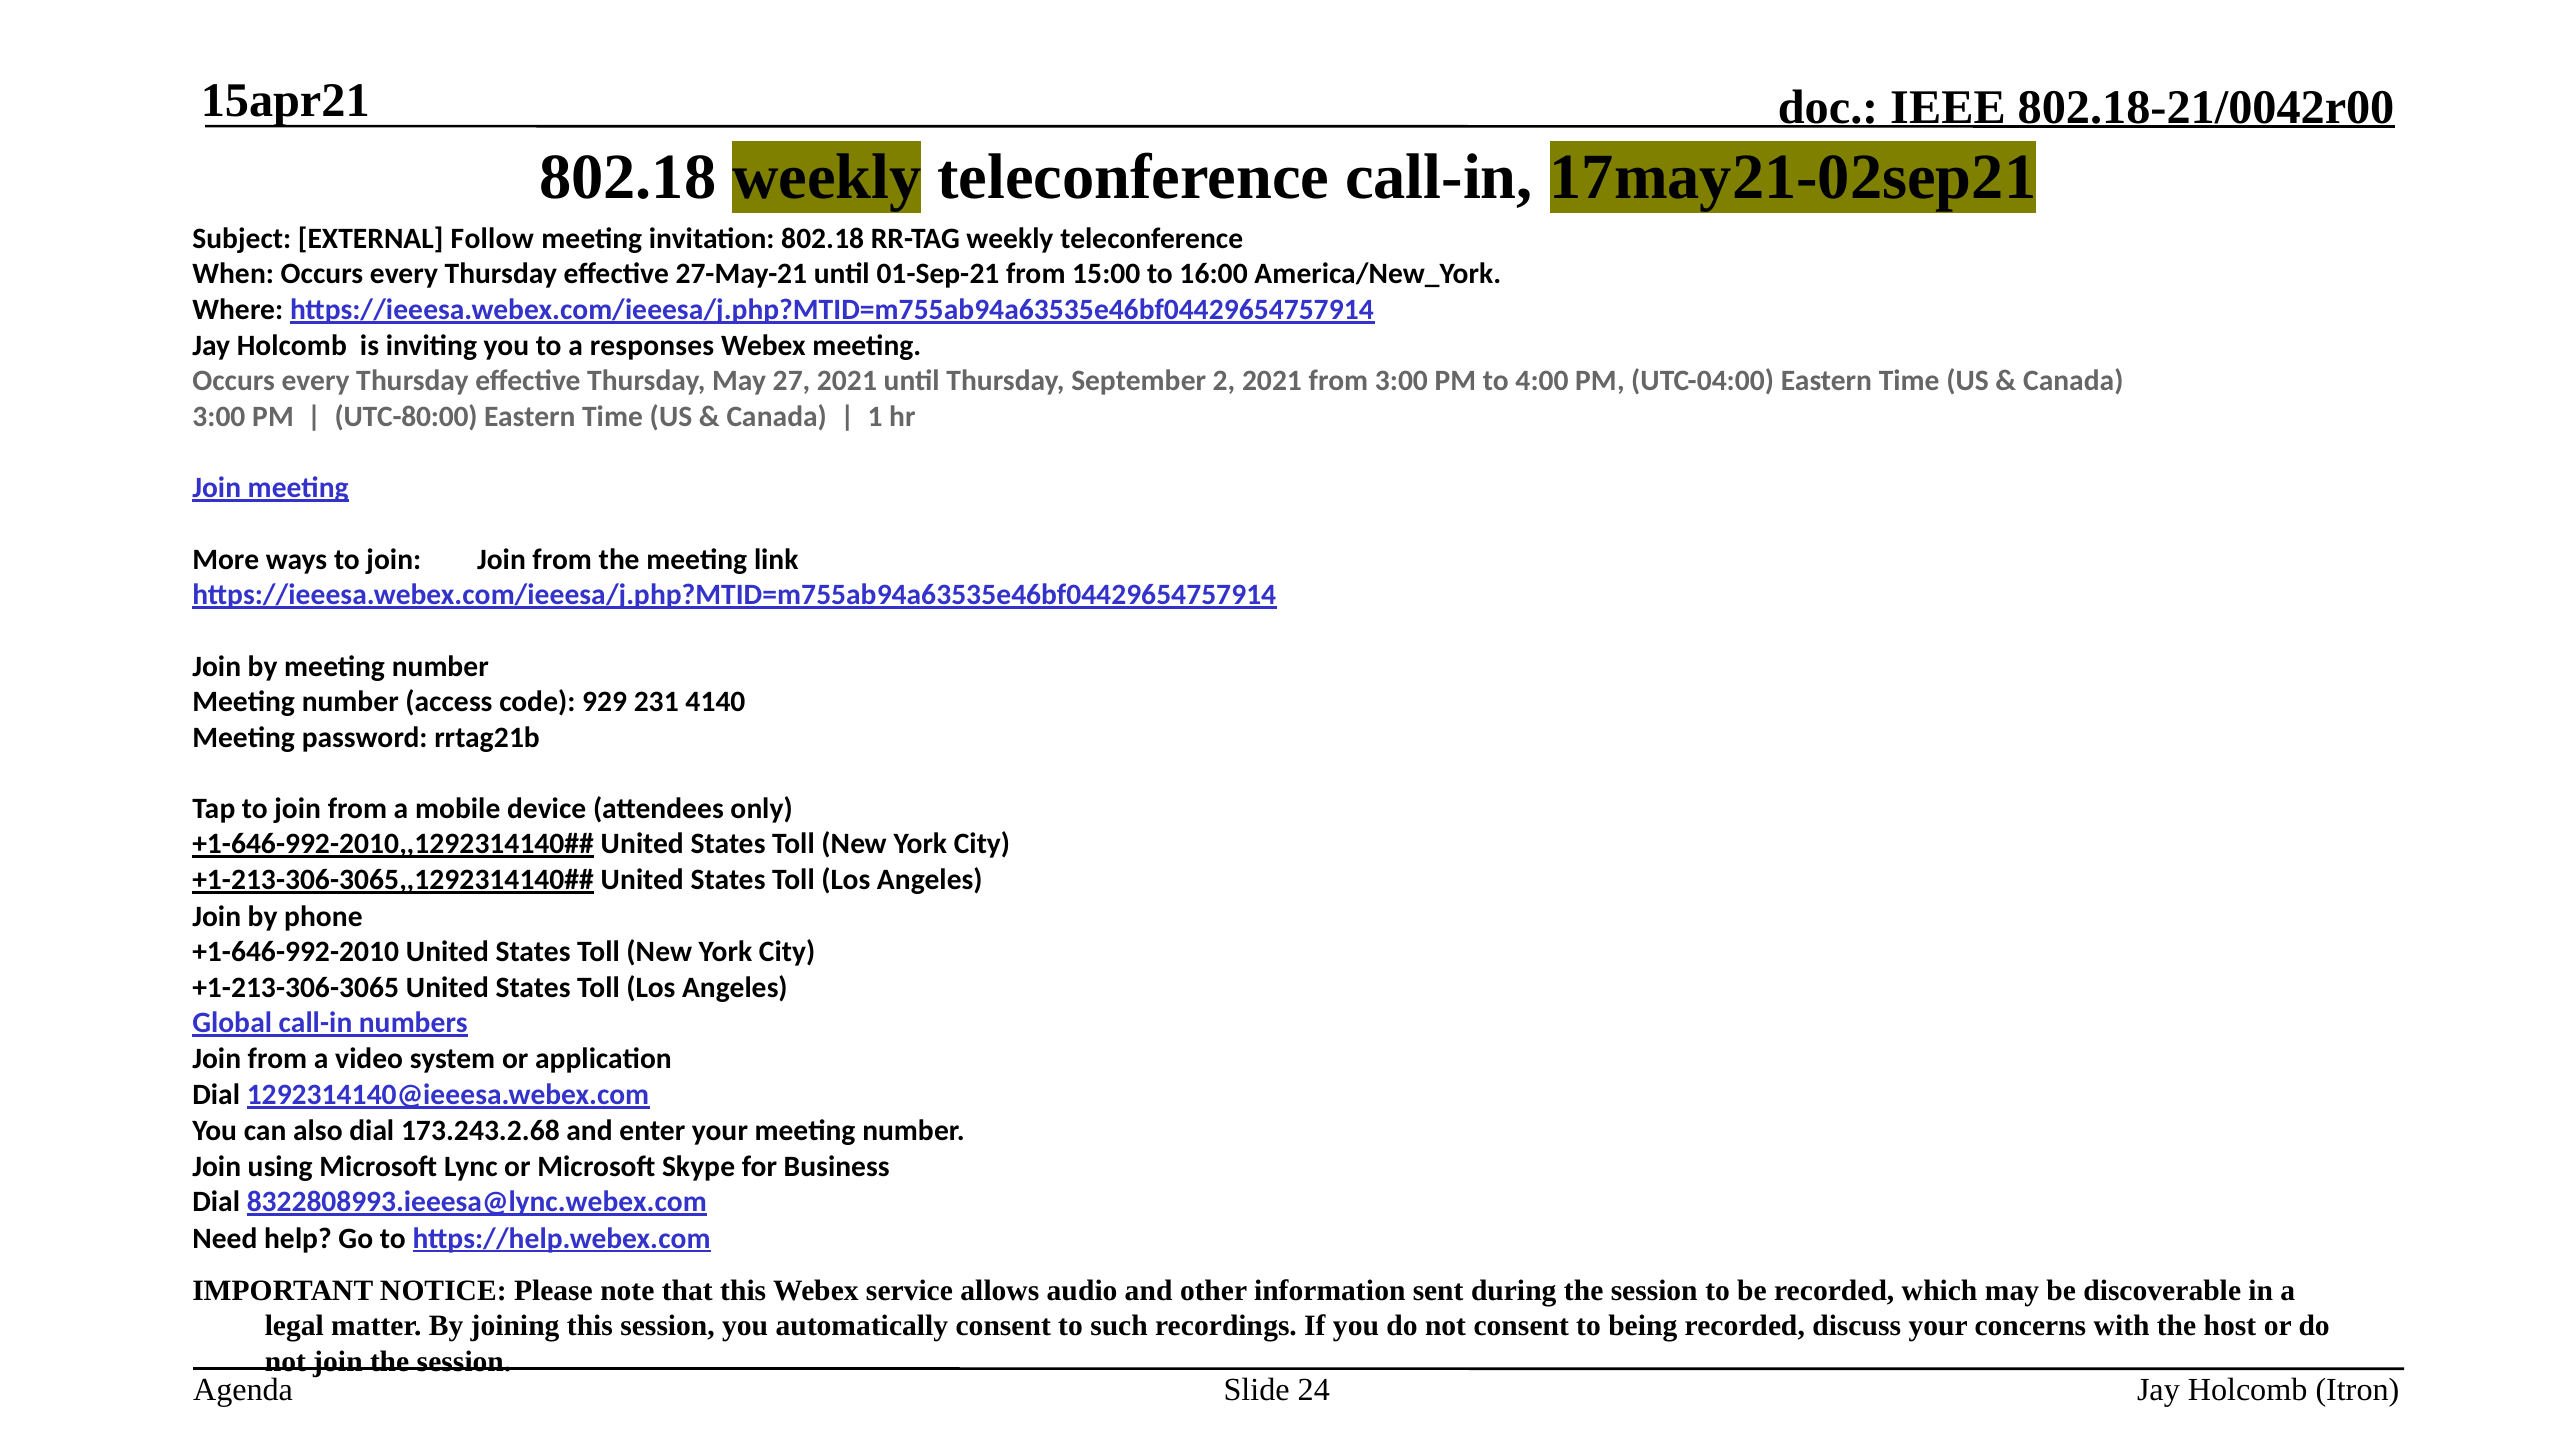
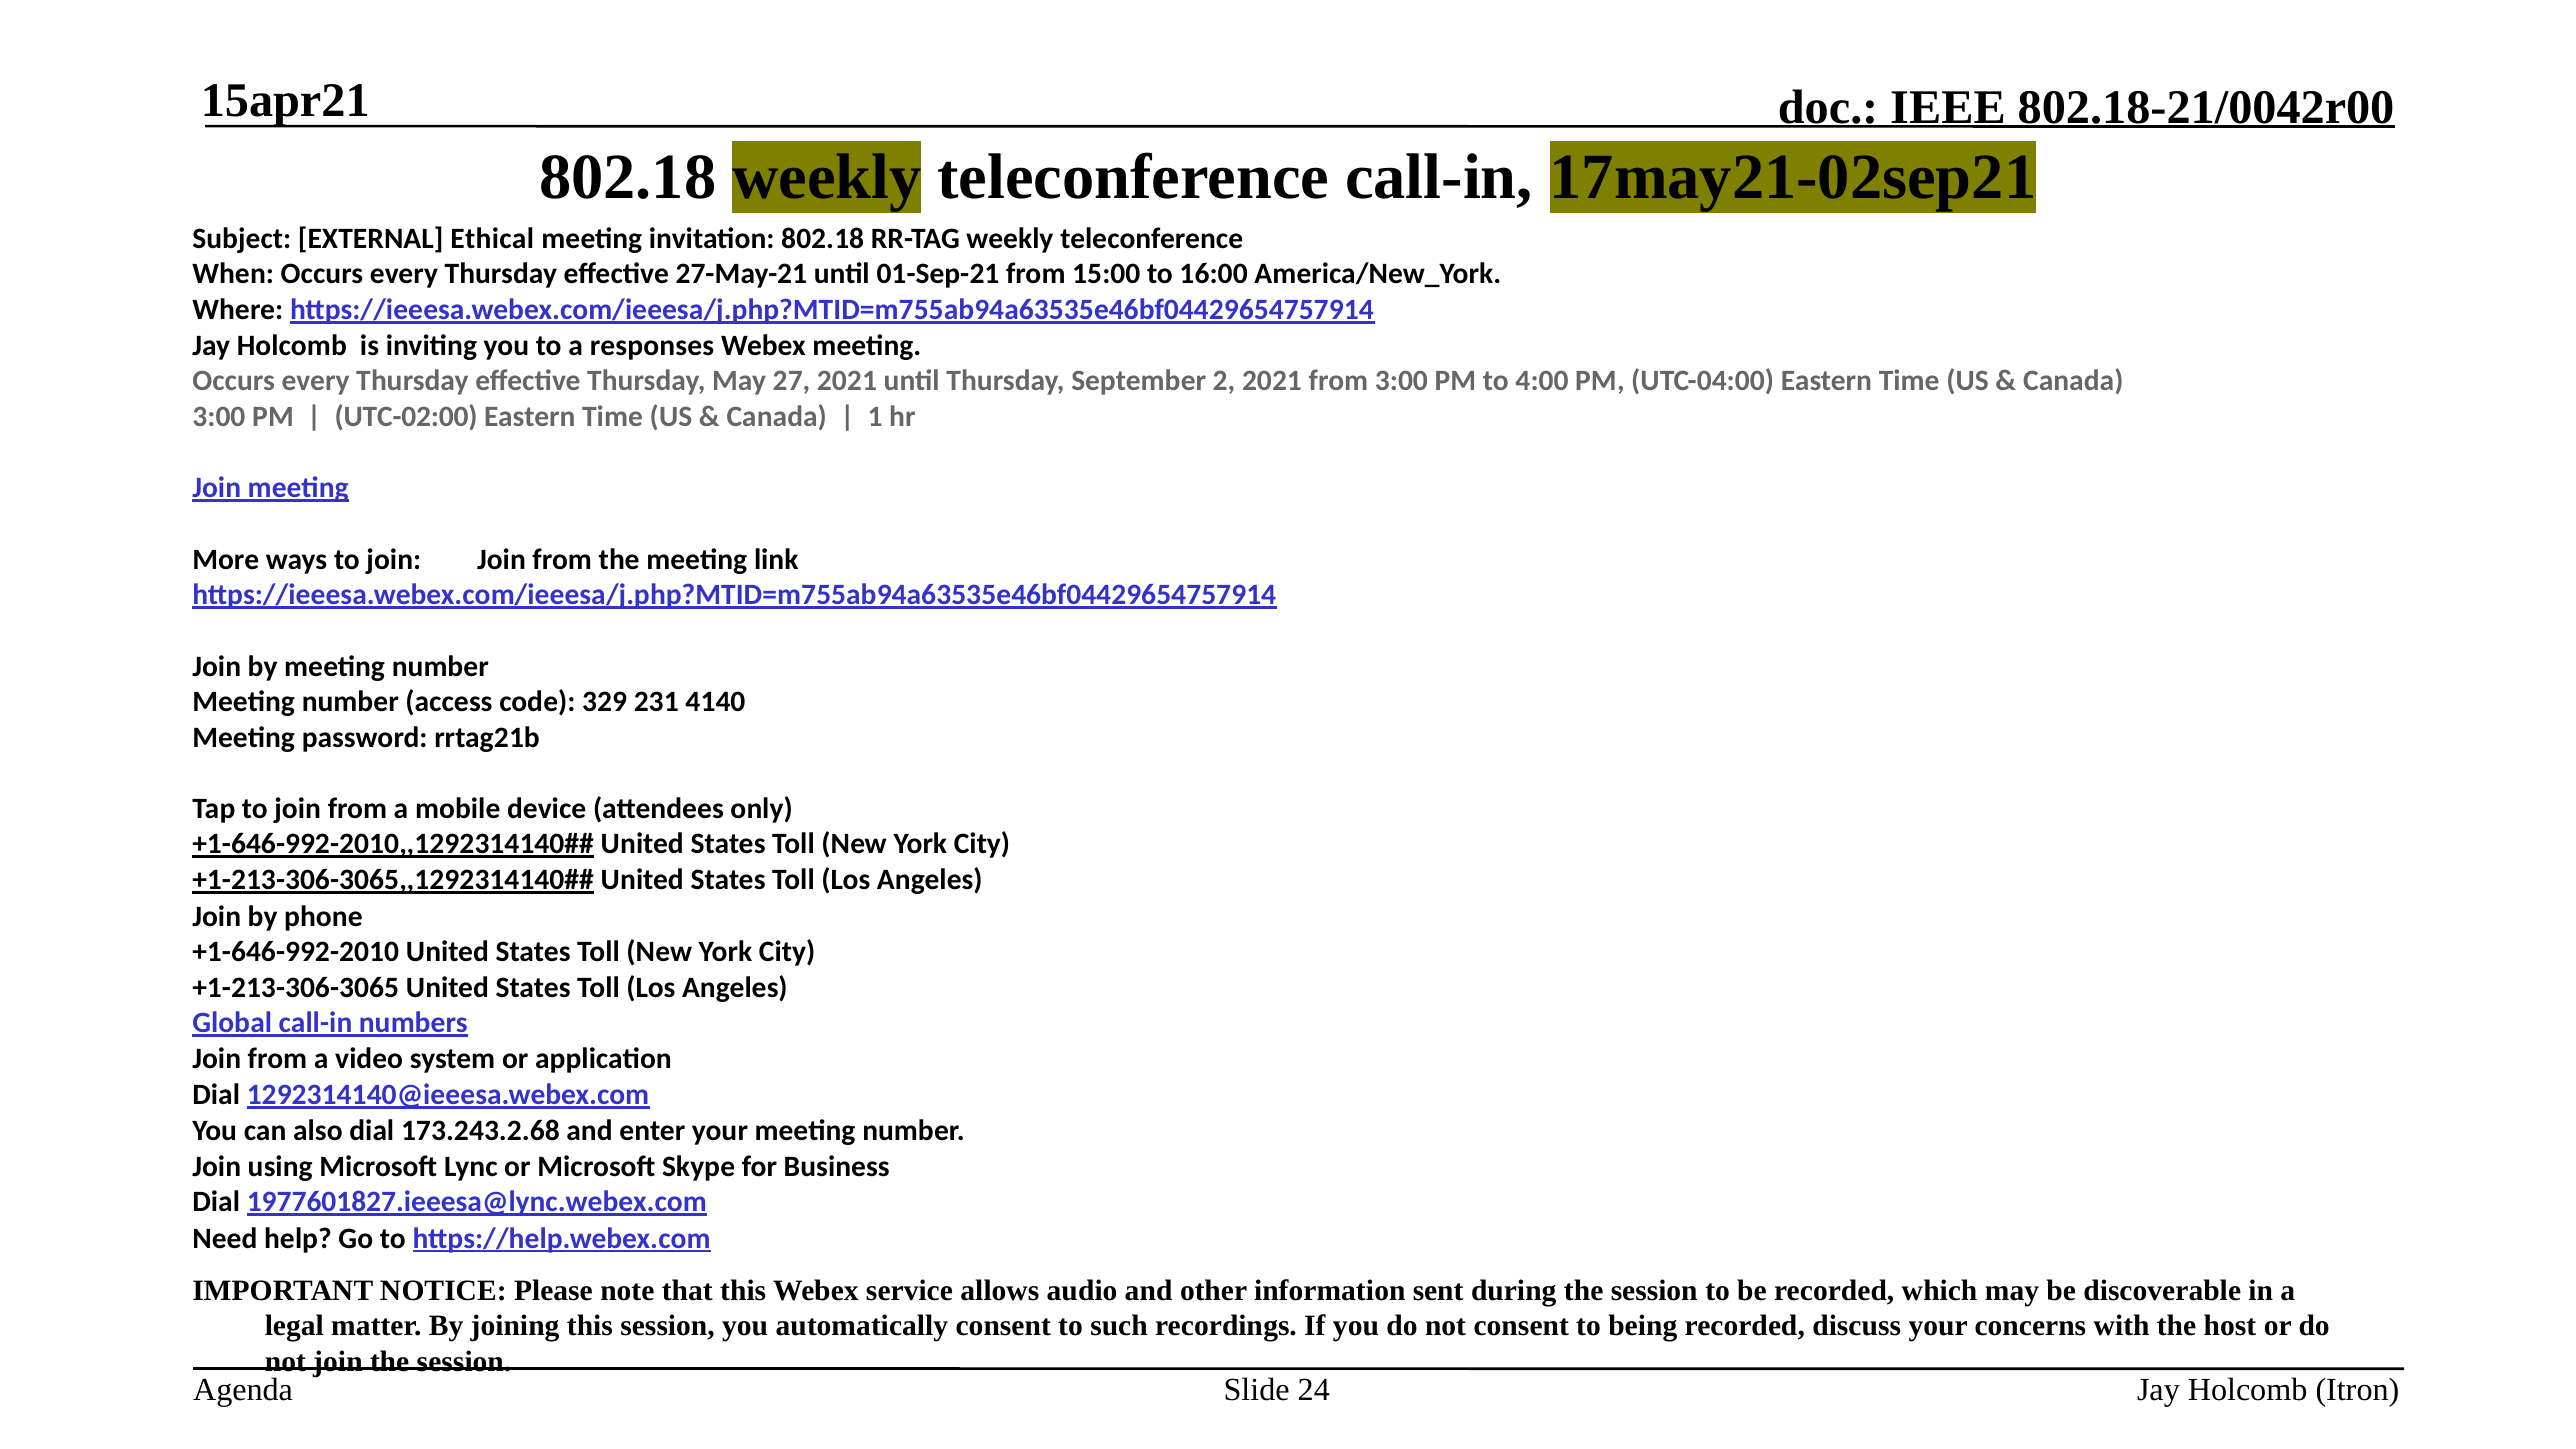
Follow: Follow -> Ethical
UTC-80:00: UTC-80:00 -> UTC-02:00
929: 929 -> 329
8322808993.ieeesa@lync.webex.com: 8322808993.ieeesa@lync.webex.com -> 1977601827.ieeesa@lync.webex.com
